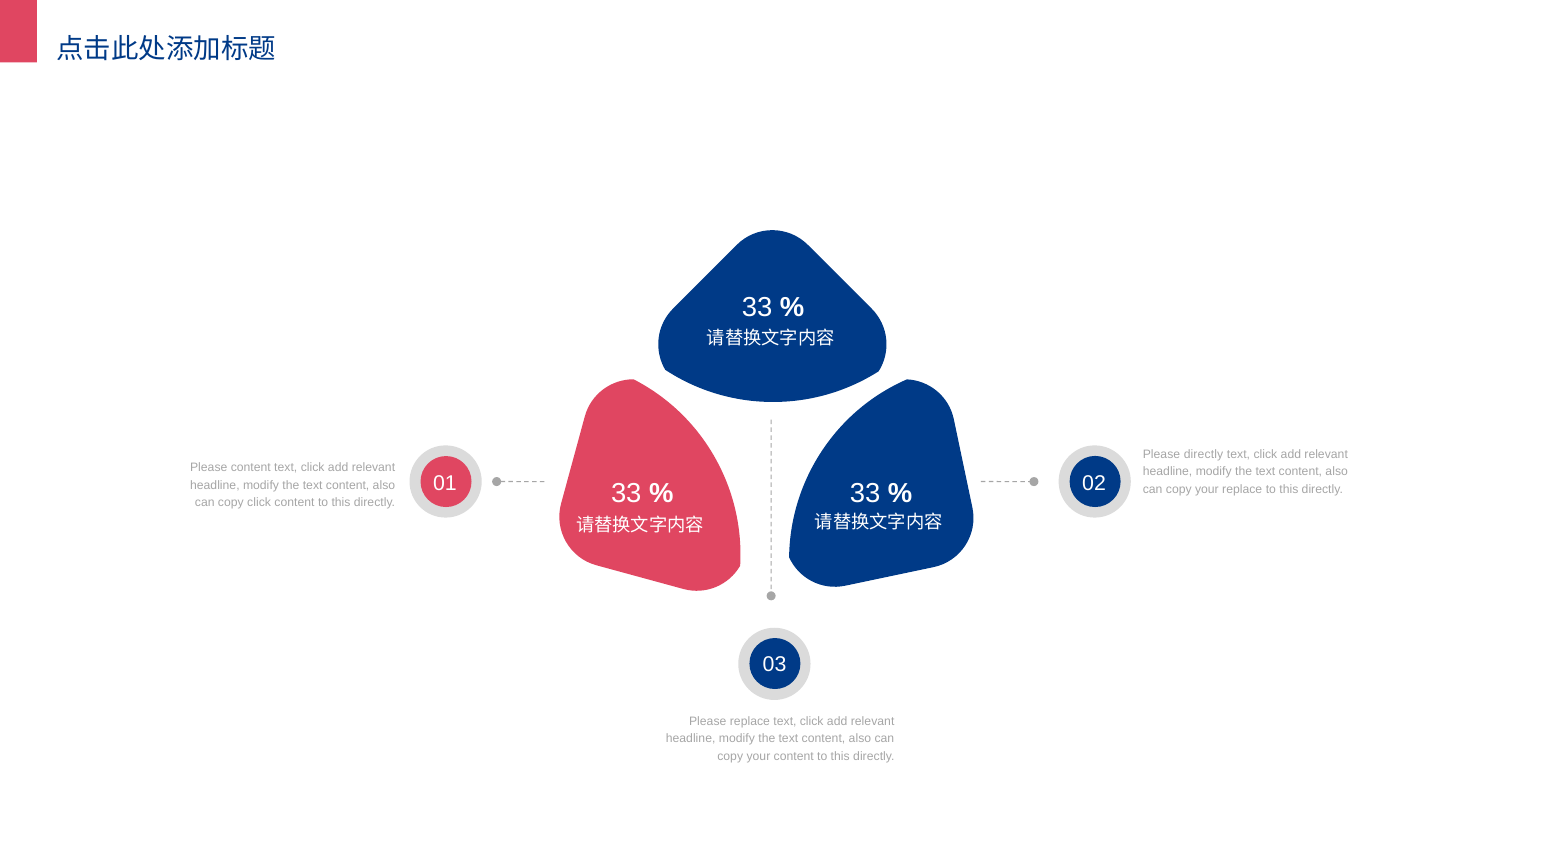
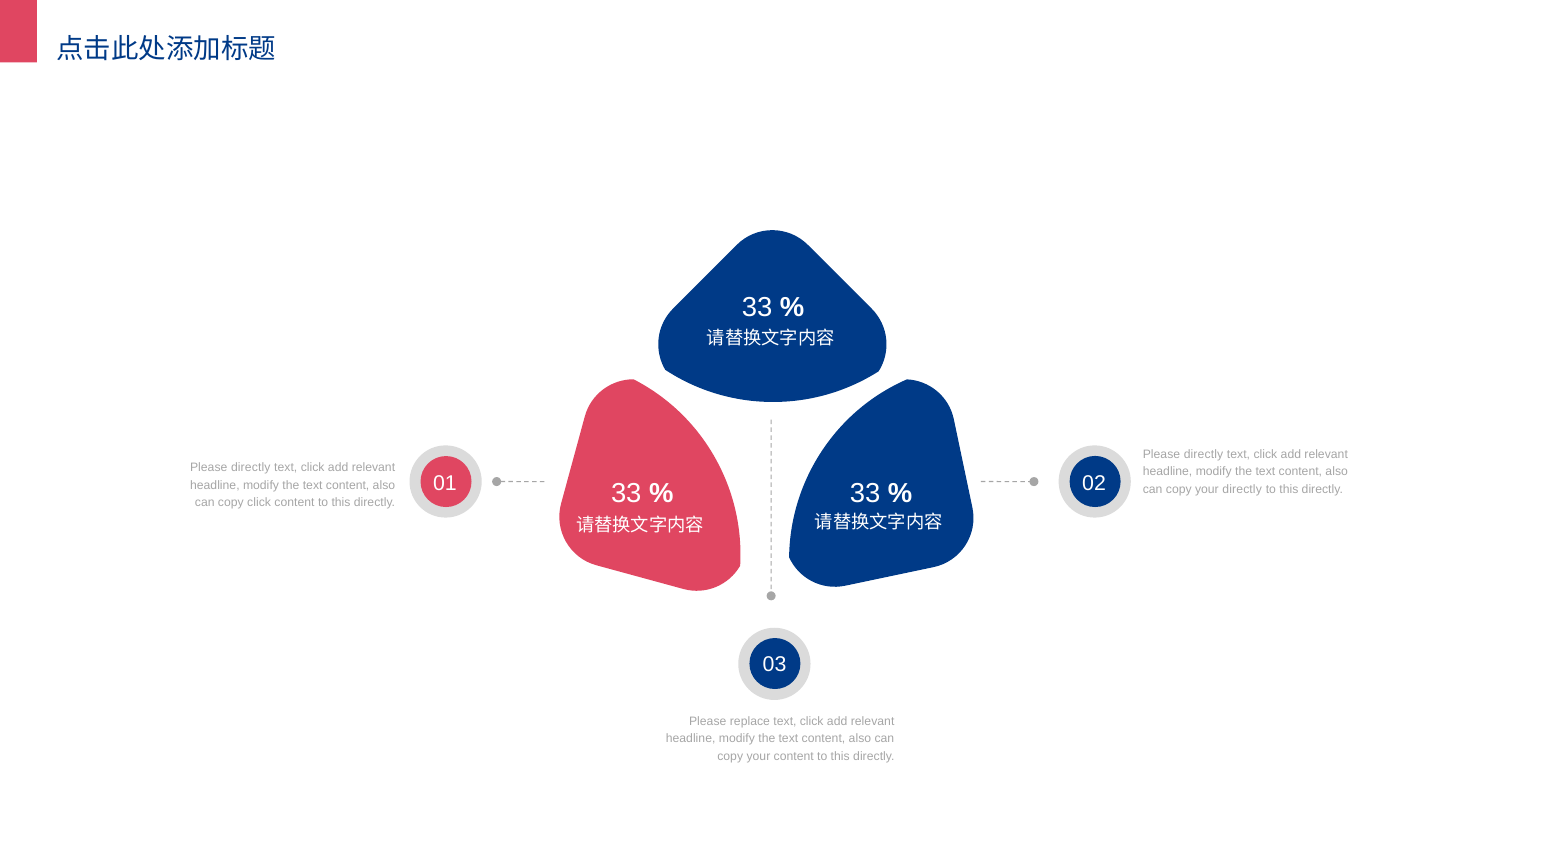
content at (251, 468): content -> directly
your replace: replace -> directly
